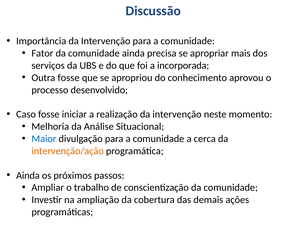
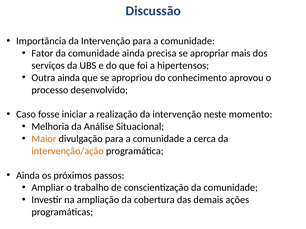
incorporada: incorporada -> hipertensos
Outra fosse: fosse -> ainda
Maior colour: blue -> orange
